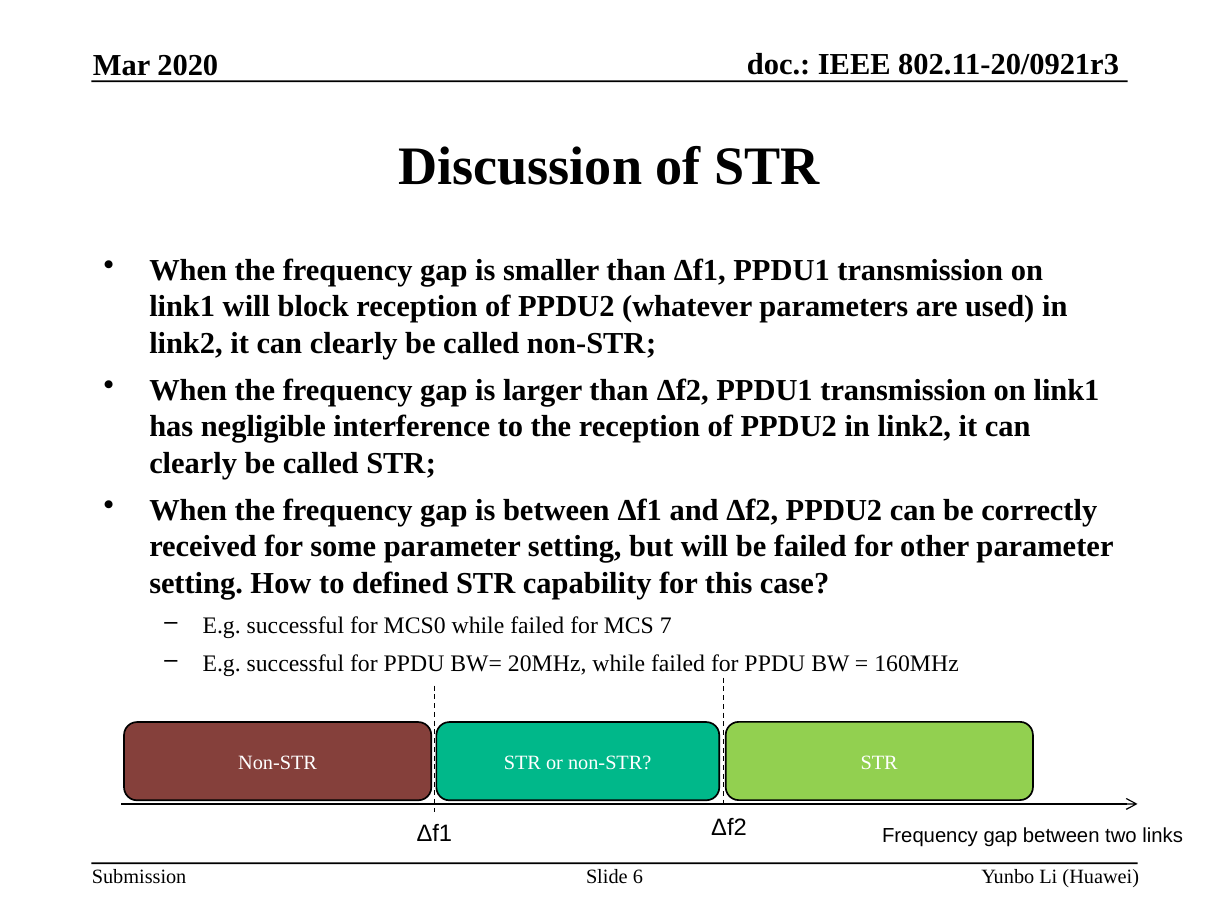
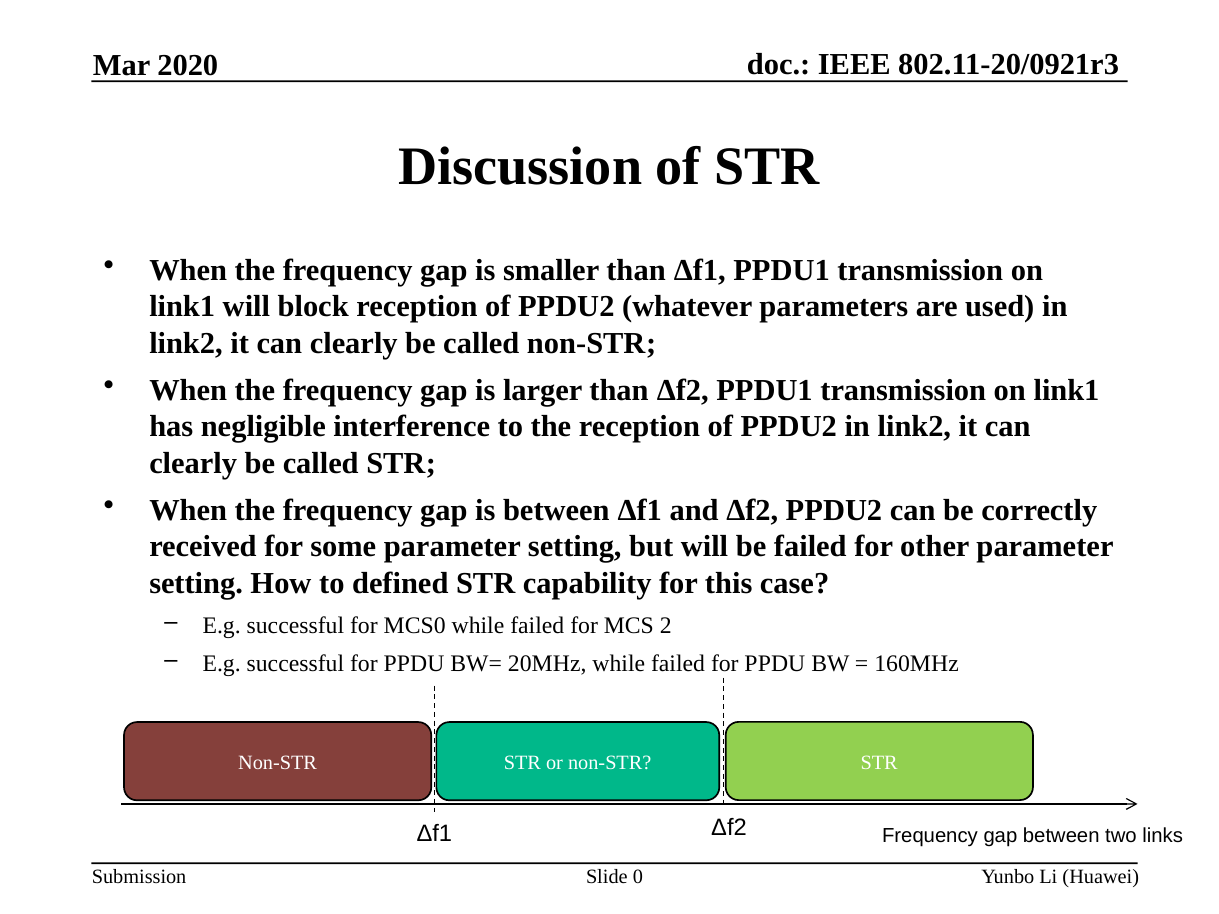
7: 7 -> 2
6: 6 -> 0
